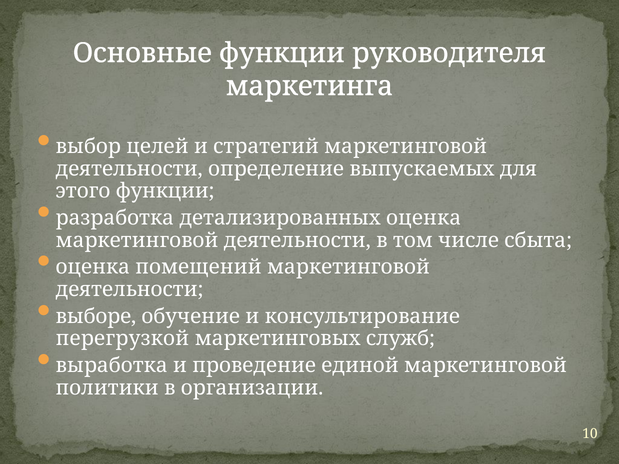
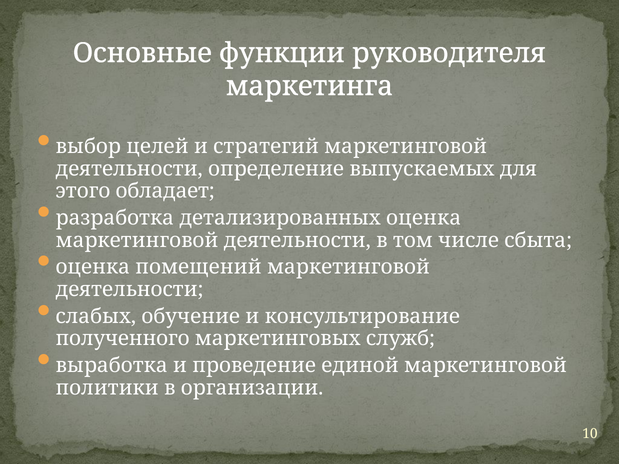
этого функции: функции -> обладает
выборе: выборе -> слабых
перегрузкой: перегрузкой -> полученного
